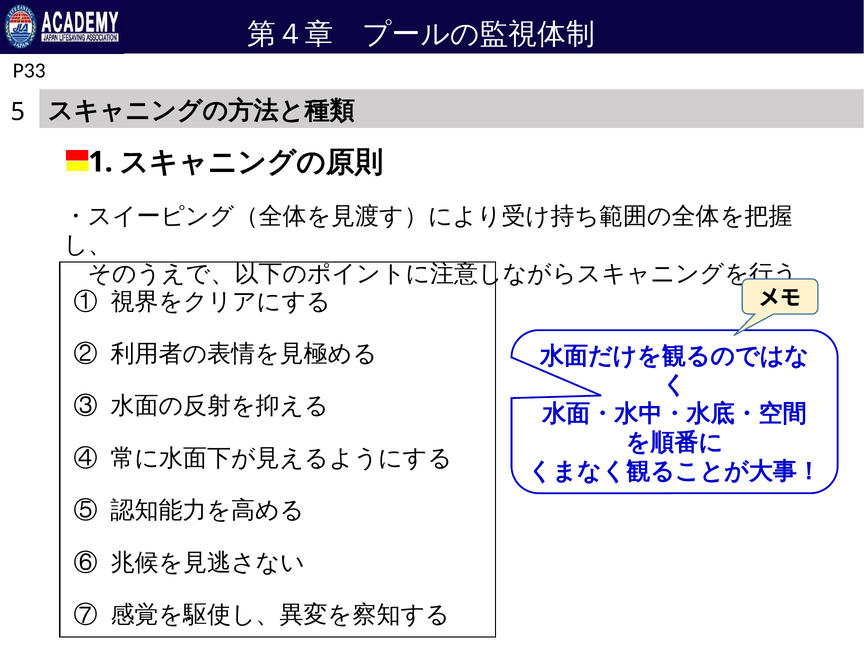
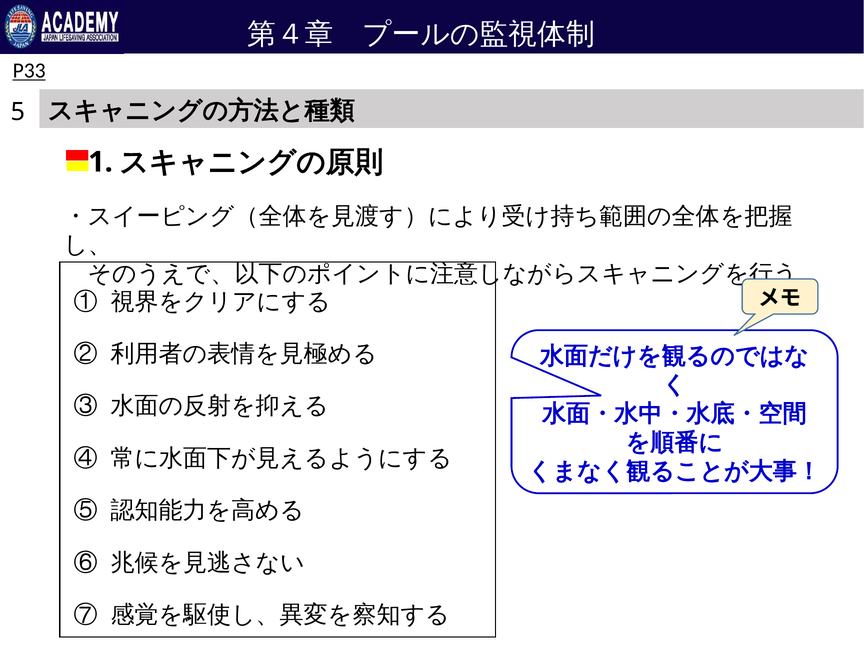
P33 underline: none -> present
